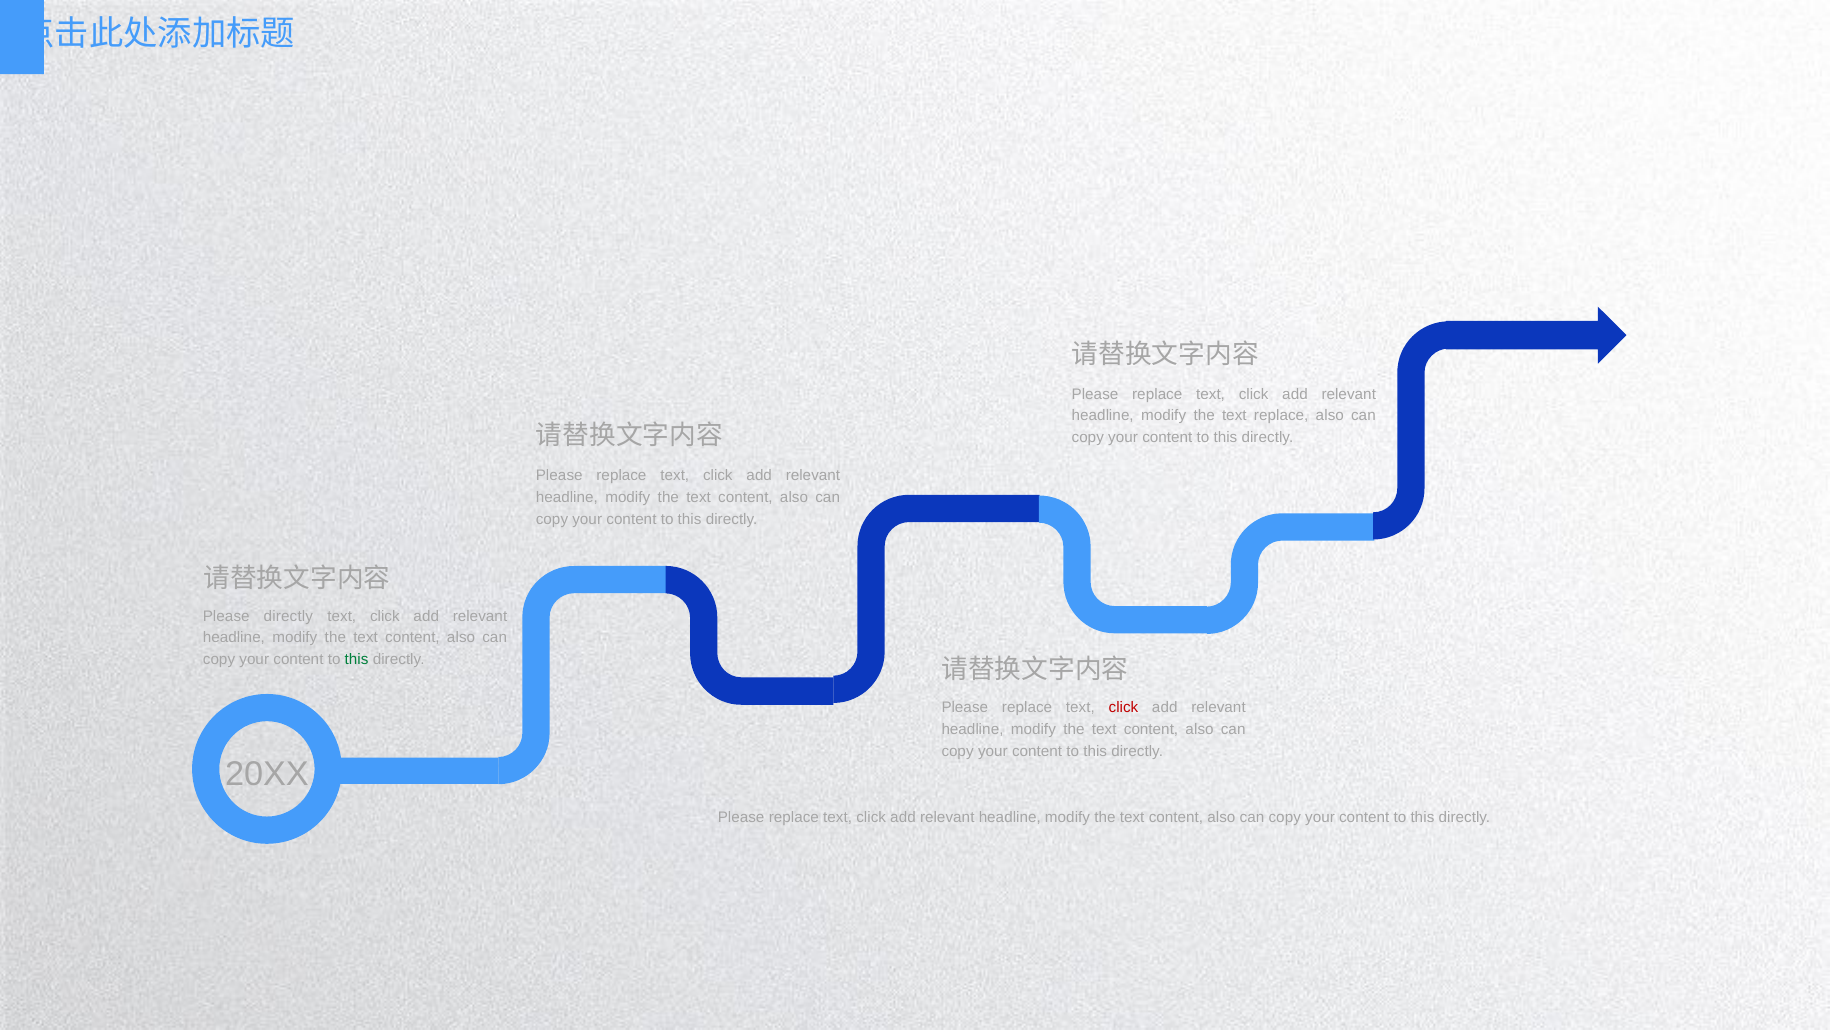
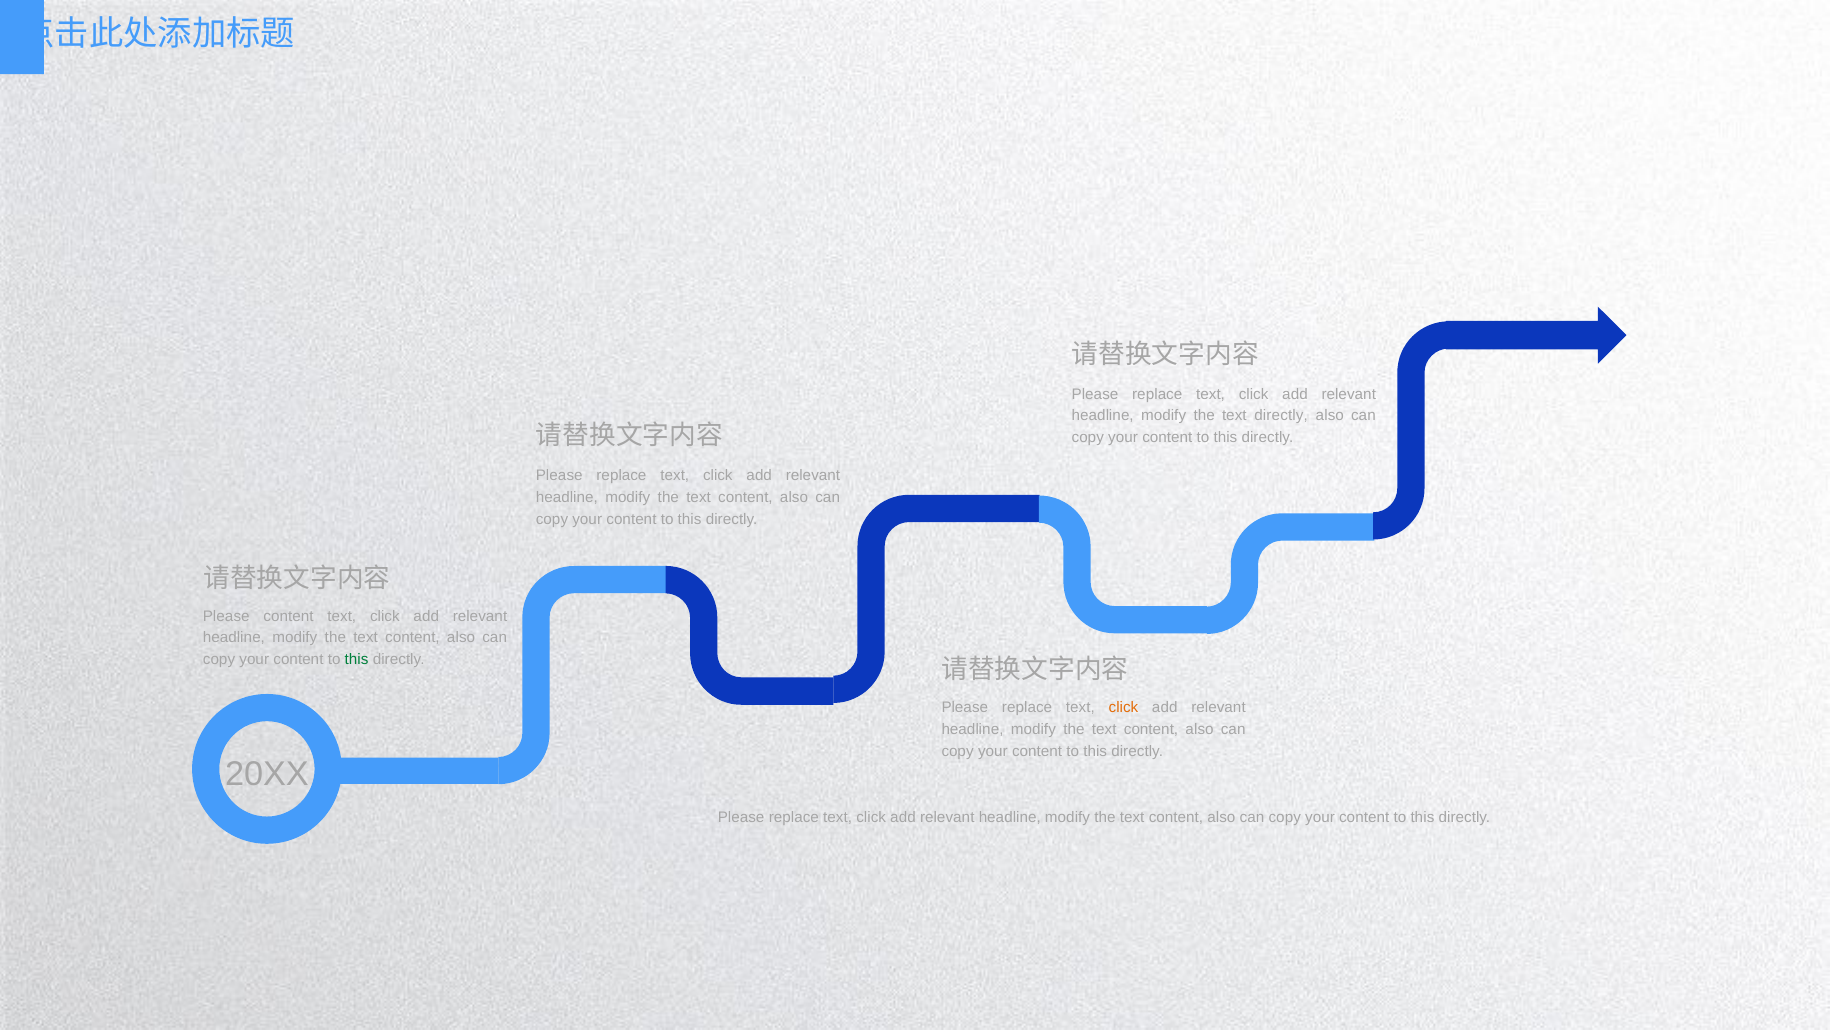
text replace: replace -> directly
Please directly: directly -> content
click at (1123, 707) colour: red -> orange
